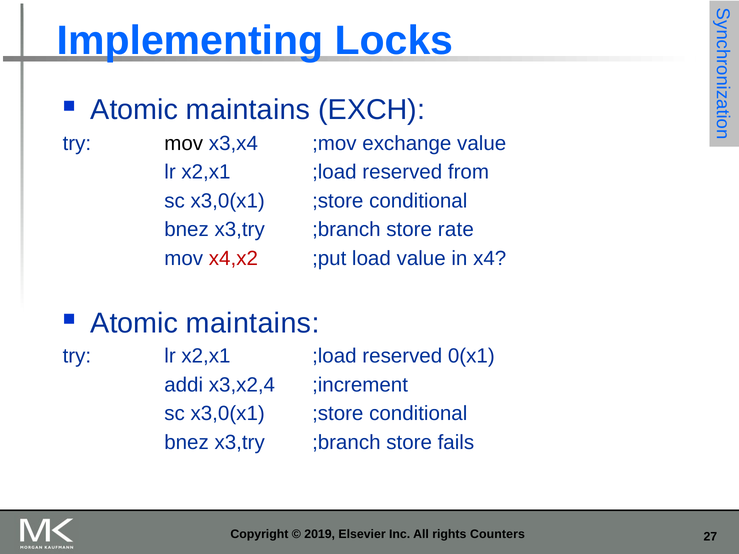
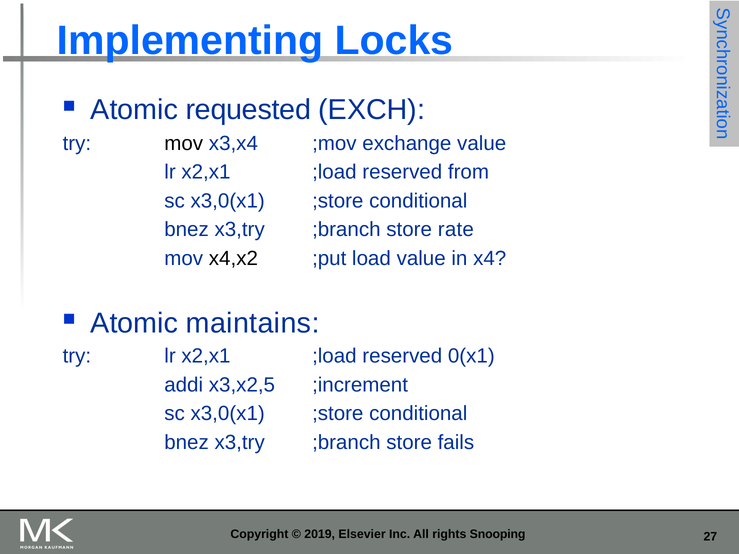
maintains at (248, 110): maintains -> requested
x4,x2 colour: red -> black
x3,x2,4: x3,x2,4 -> x3,x2,5
Counters: Counters -> Snooping
